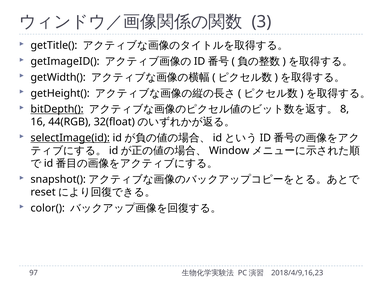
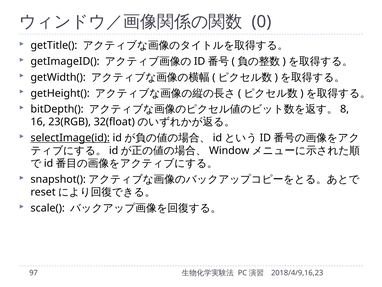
3: 3 -> 0
bitDepth( underline: present -> none
44(RGB: 44(RGB -> 23(RGB
color(: color( -> scale(
